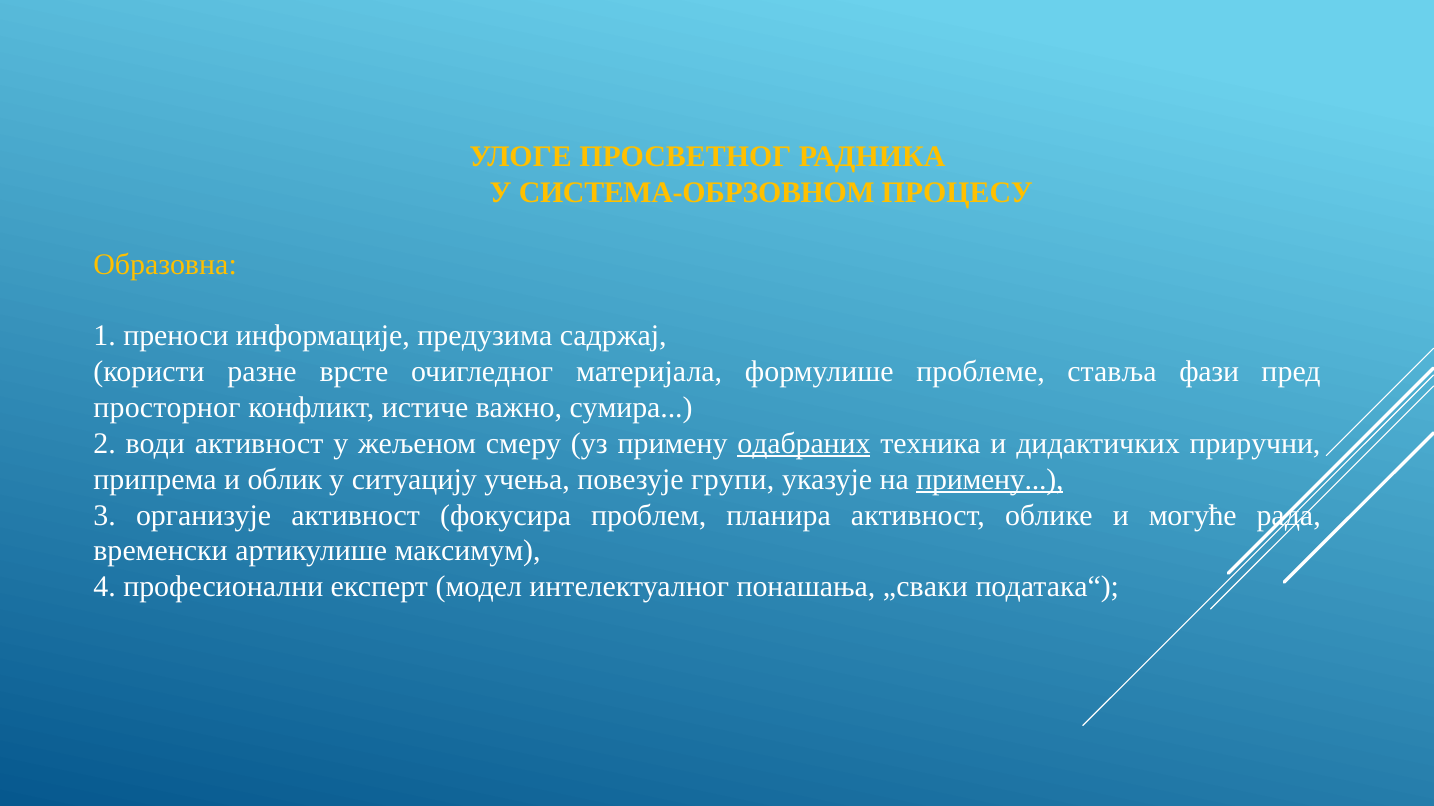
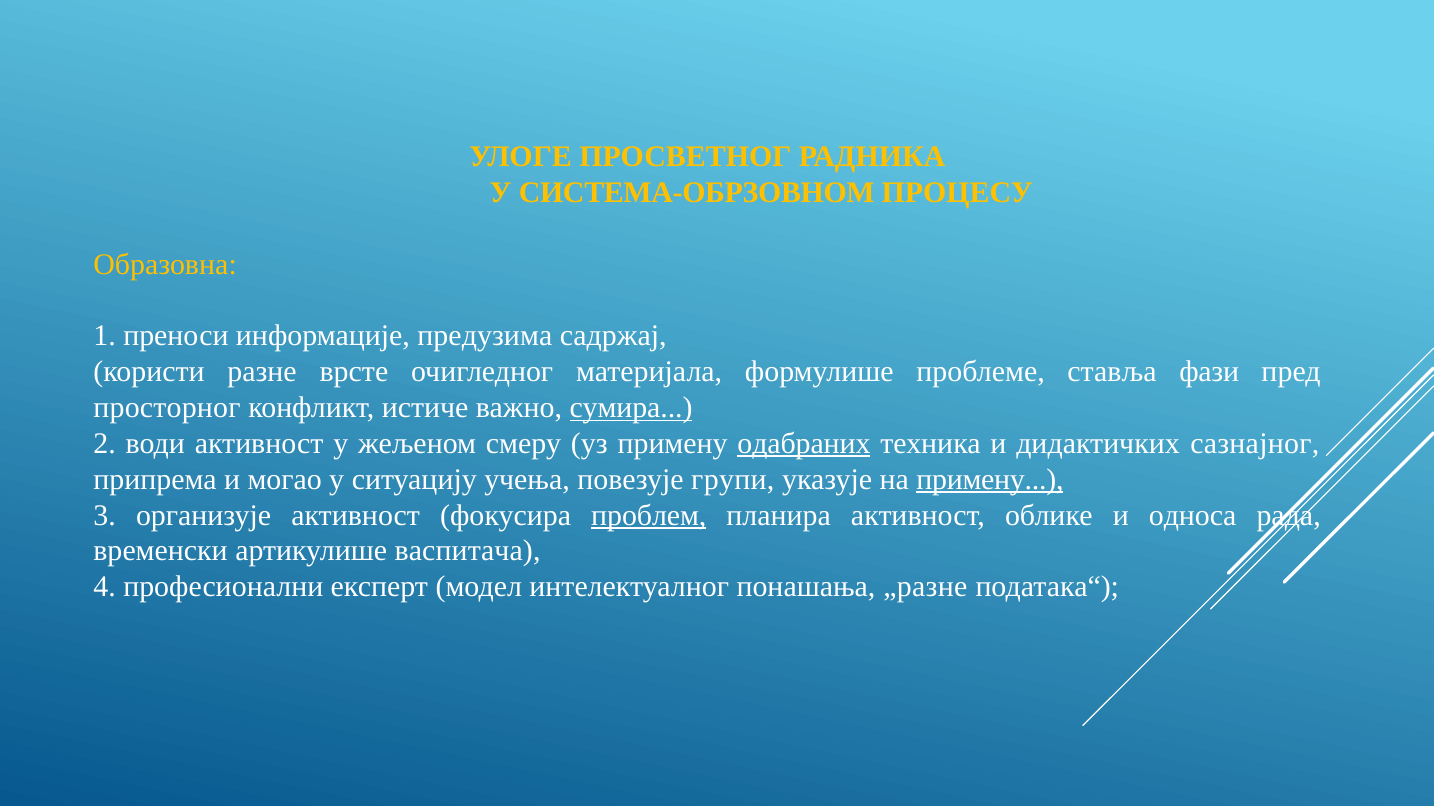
сумира underline: none -> present
приручни: приручни -> сазнајног
облик: облик -> могао
проблем underline: none -> present
могуће: могуће -> односа
максимум: максимум -> васпитача
„сваки: „сваки -> „разне
